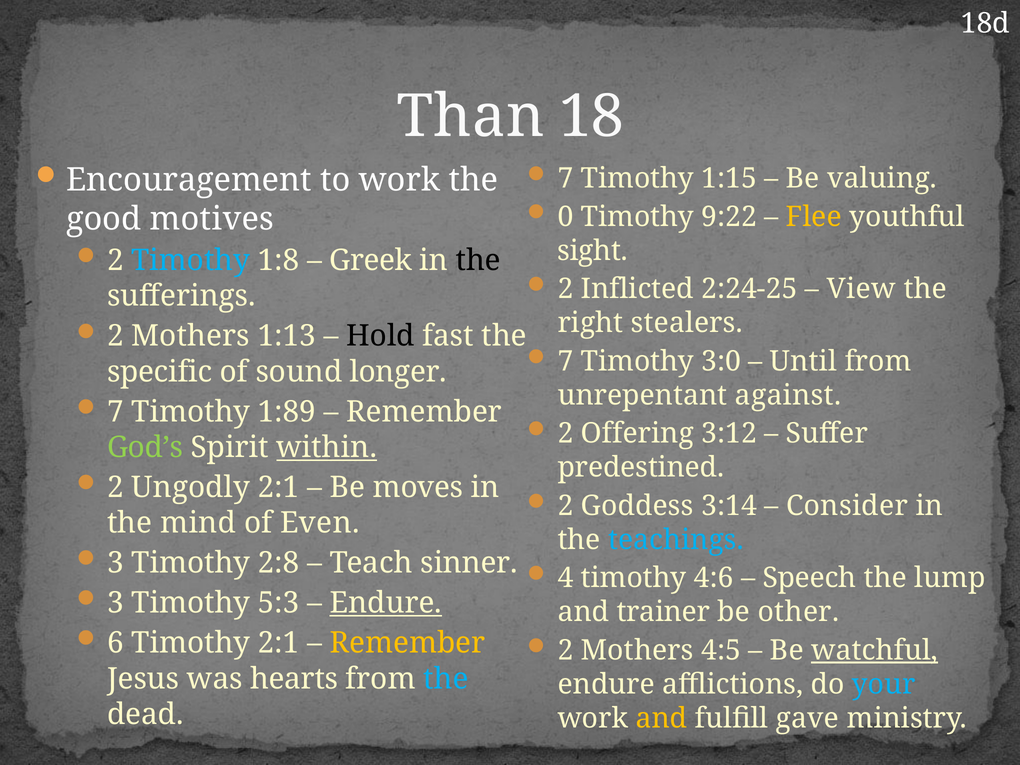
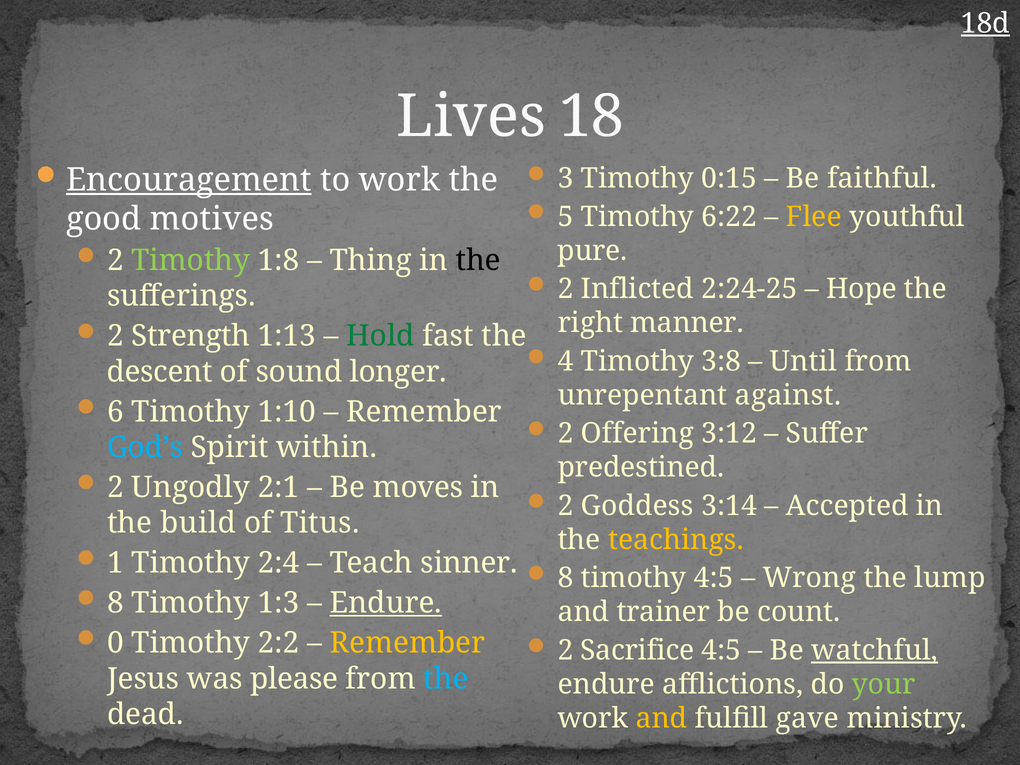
18d underline: none -> present
Than: Than -> Lives
Encouragement underline: none -> present
7 at (565, 178): 7 -> 3
1:15: 1:15 -> 0:15
valuing: valuing -> faithful
0: 0 -> 5
9:22: 9:22 -> 6:22
sight: sight -> pure
Timothy at (191, 260) colour: light blue -> light green
Greek: Greek -> Thing
View: View -> Hope
stealers: stealers -> manner
Mothers at (191, 336): Mothers -> Strength
Hold colour: black -> green
7 at (565, 361): 7 -> 4
3:0: 3:0 -> 3:8
specific: specific -> descent
7 at (115, 412): 7 -> 6
1:89: 1:89 -> 1:10
God’s colour: light green -> light blue
within underline: present -> none
Consider: Consider -> Accepted
mind: mind -> build
Even: Even -> Titus
teachings colour: light blue -> yellow
3 at (115, 563): 3 -> 1
2:8: 2:8 -> 2:4
4 at (565, 578): 4 -> 8
timothy 4:6: 4:6 -> 4:5
Speech: Speech -> Wrong
3 at (115, 603): 3 -> 8
5:3: 5:3 -> 1:3
other: other -> count
6: 6 -> 0
Timothy 2:1: 2:1 -> 2:2
Mothers at (637, 650): Mothers -> Sacrifice
hearts: hearts -> please
your colour: light blue -> light green
